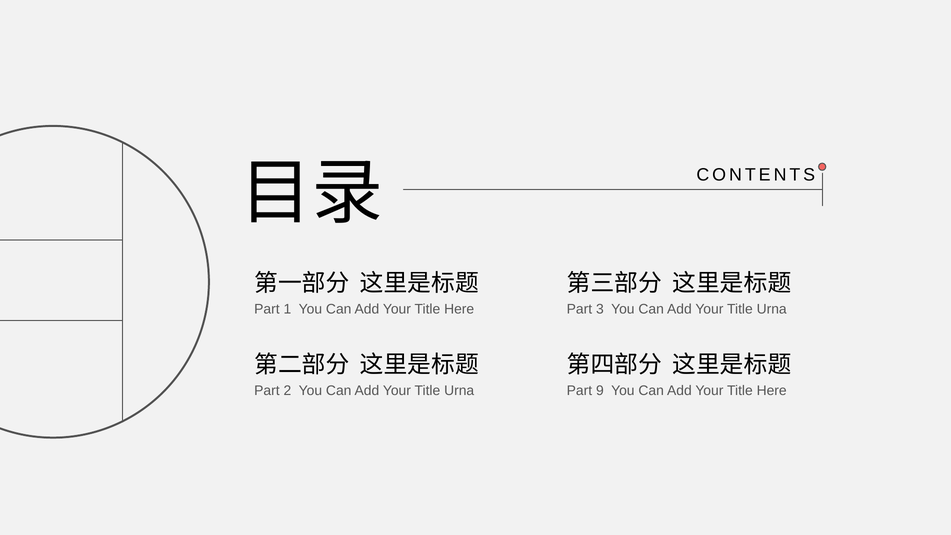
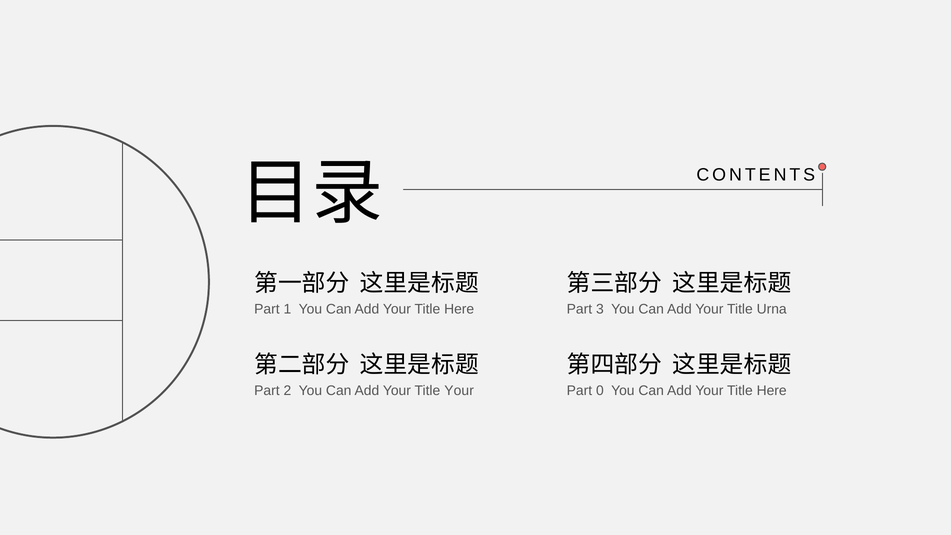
Urna at (459, 391): Urna -> Your
9: 9 -> 0
